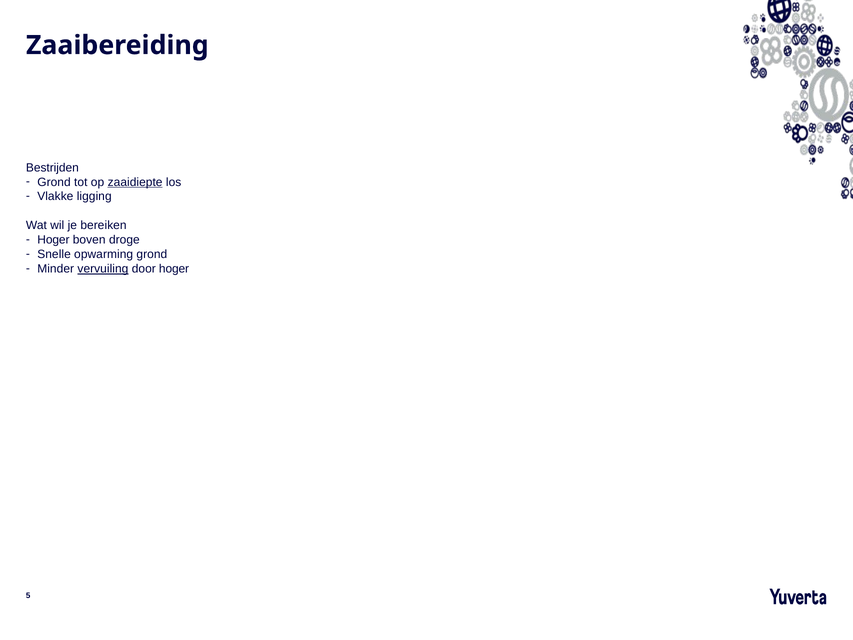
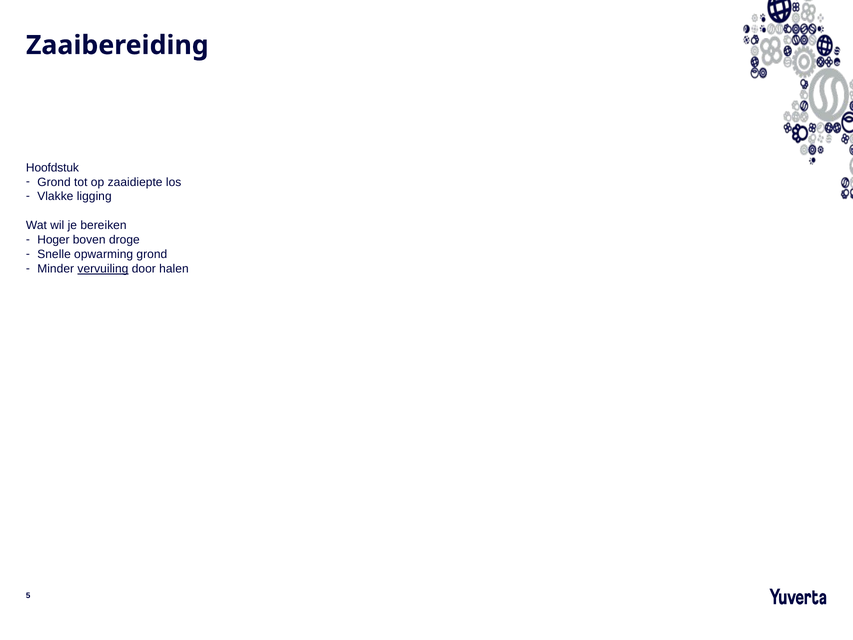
Bestrijden: Bestrijden -> Hoofdstuk
zaaidiepte underline: present -> none
door hoger: hoger -> halen
